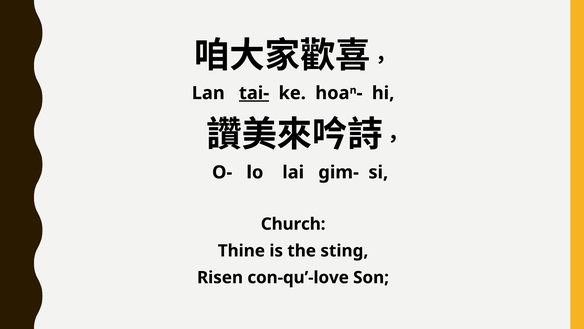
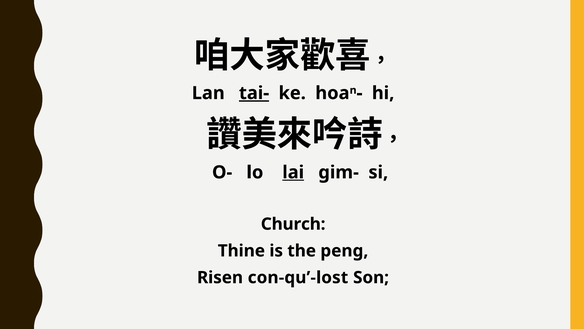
lai underline: none -> present
sting: sting -> peng
con-qu’-love: con-qu’-love -> con-qu’-lost
